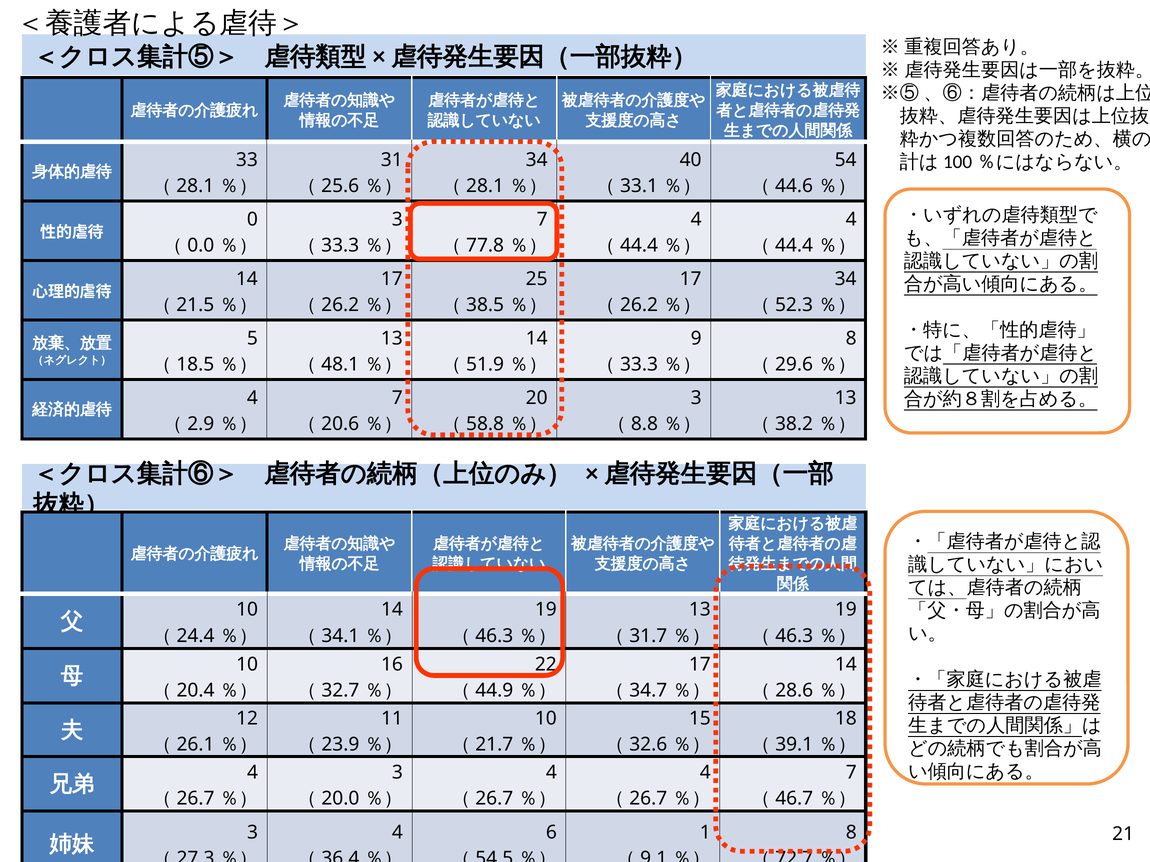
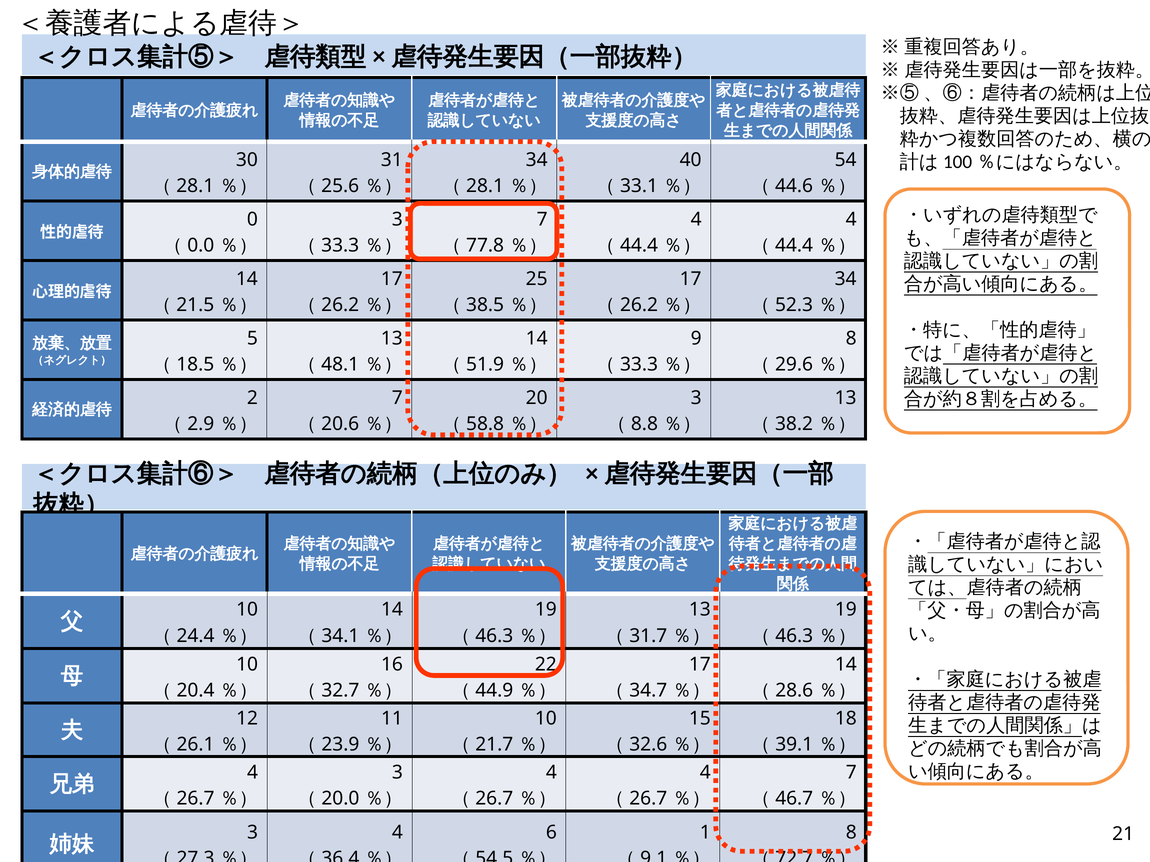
33: 33 -> 30
4 at (252, 398): 4 -> 2
